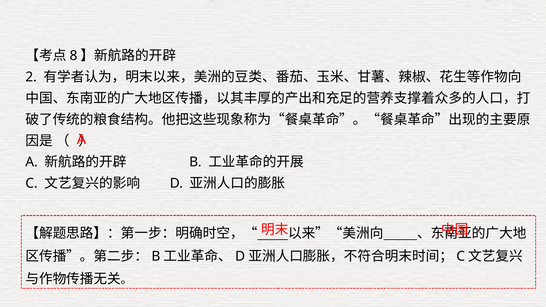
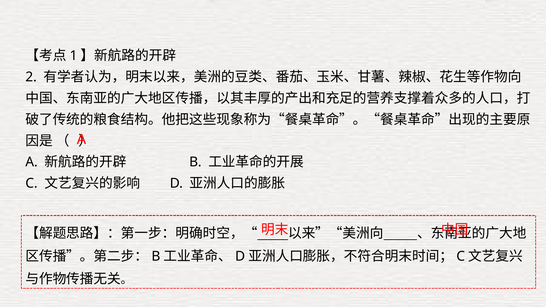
8: 8 -> 1
